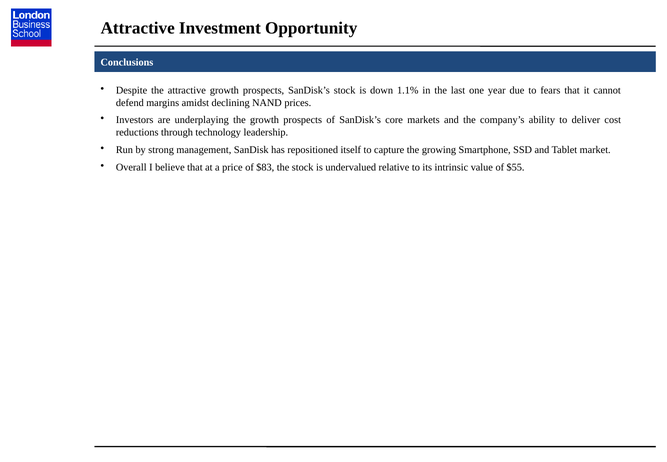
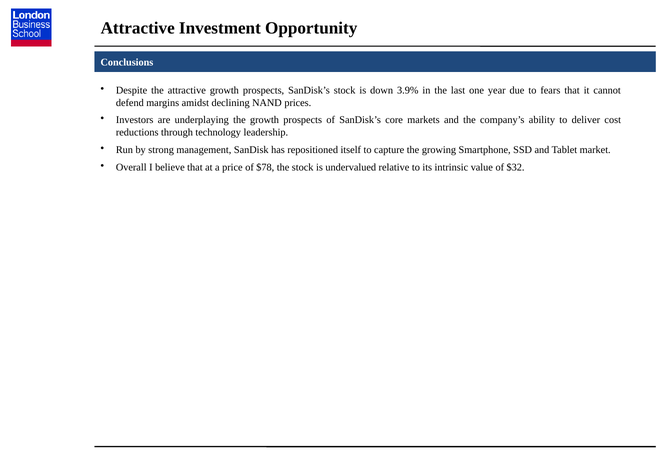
1.1%: 1.1% -> 3.9%
$83: $83 -> $78
$55: $55 -> $32
